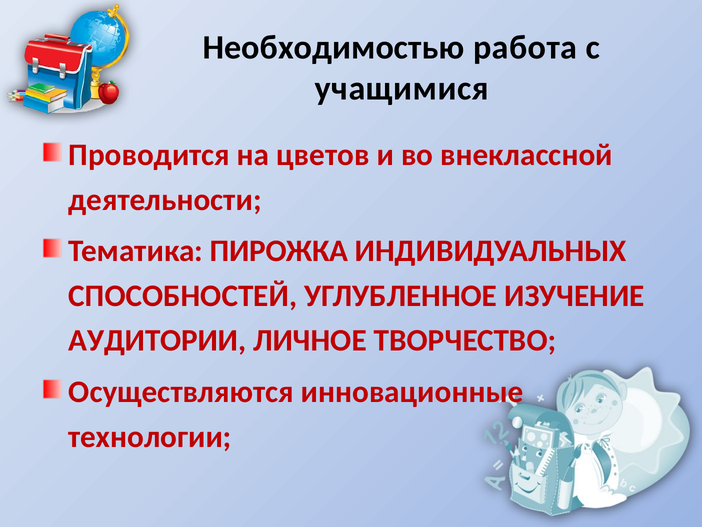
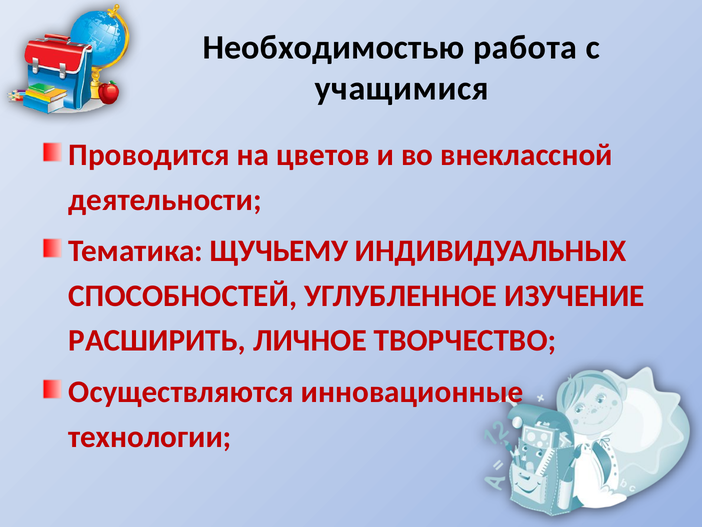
ПИРОЖКА: ПИРОЖКА -> ЩУЧЬЕМУ
АУДИТОРИИ: АУДИТОРИИ -> РАСШИРИТЬ
